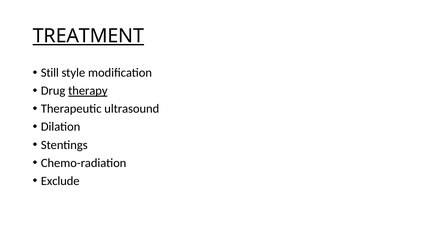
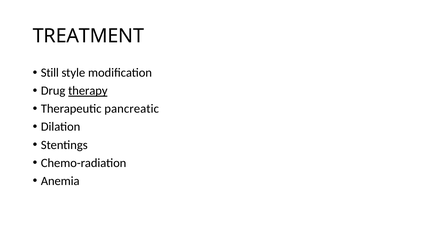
TREATMENT underline: present -> none
ultrasound: ultrasound -> pancreatic
Exclude: Exclude -> Anemia
